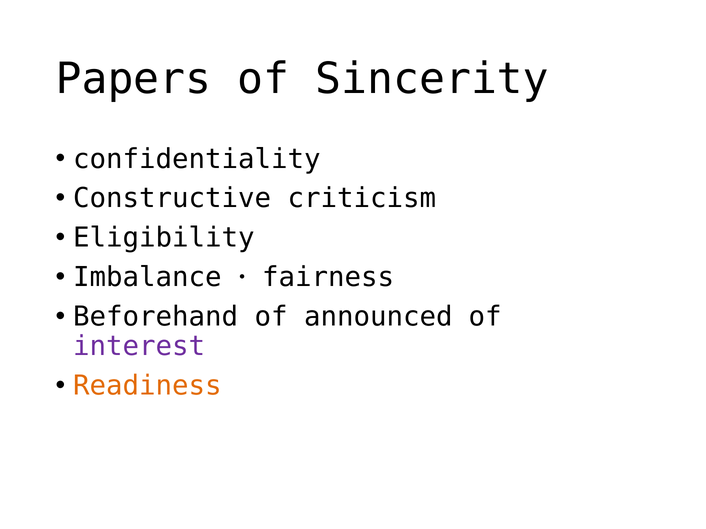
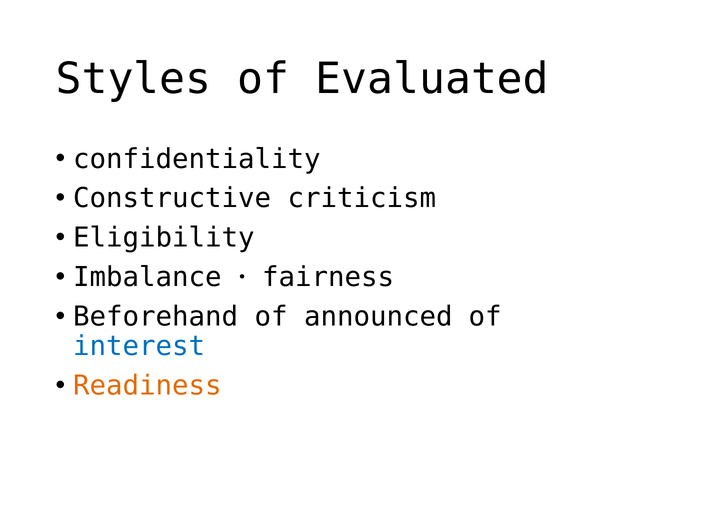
Papers: Papers -> Styles
Sincerity: Sincerity -> Evaluated
interest colour: purple -> blue
